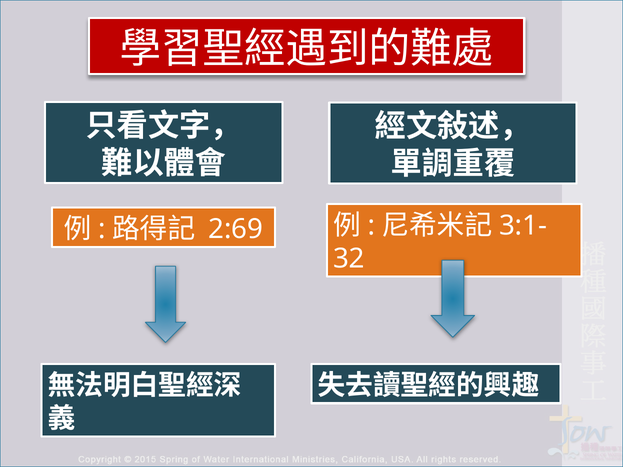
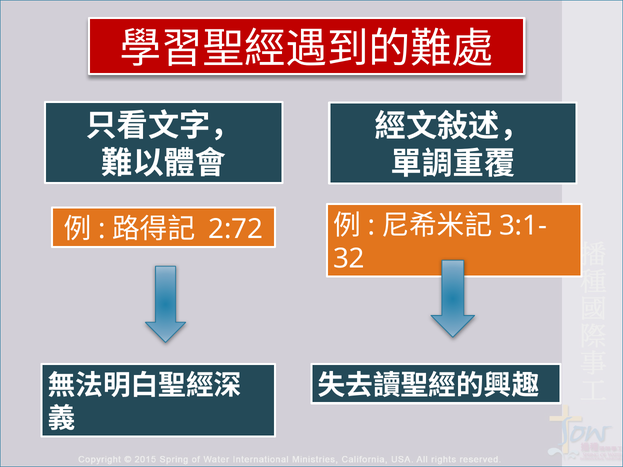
2:69: 2:69 -> 2:72
